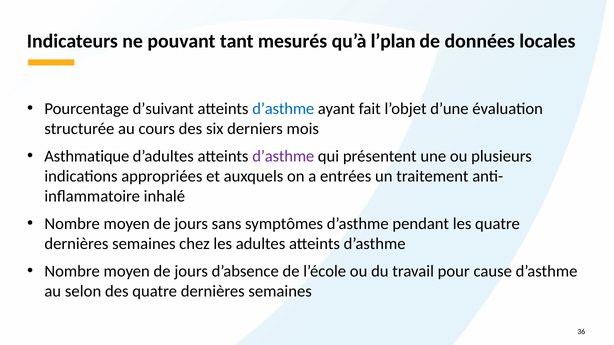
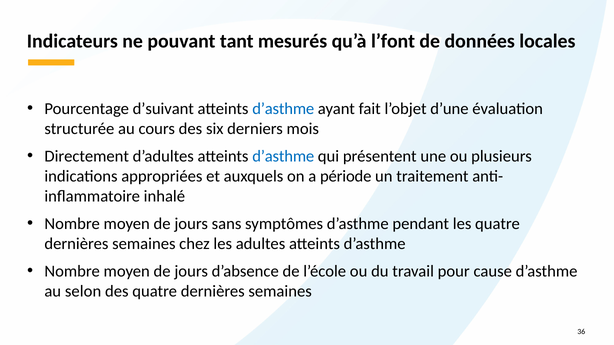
l’plan: l’plan -> l’font
Asthmatique: Asthmatique -> Directement
d’asthme at (283, 157) colour: purple -> blue
entrées: entrées -> période
